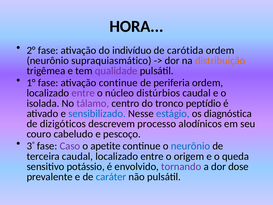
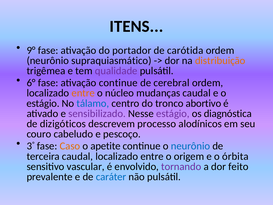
HORA: HORA -> ITENS
2°: 2° -> 9°
indivíduo: indivíduo -> portador
1°: 1° -> 6°
periferia: periferia -> cerebral
entre at (83, 93) colour: purple -> orange
distúrbios: distúrbios -> mudanças
isolada at (43, 103): isolada -> estágio
tálamo colour: purple -> blue
peptídio: peptídio -> abortivo
sensibilizado colour: blue -> purple
estágio at (173, 113) colour: blue -> purple
Caso colour: purple -> orange
queda: queda -> órbita
potássio: potássio -> vascular
dose: dose -> feito
